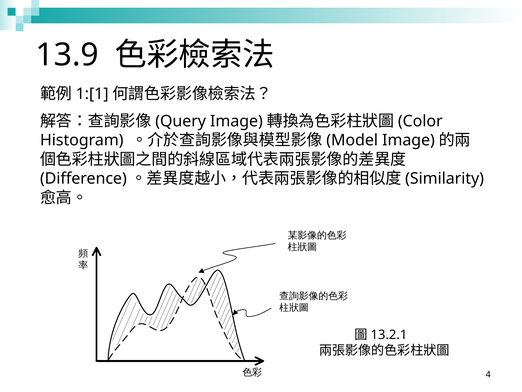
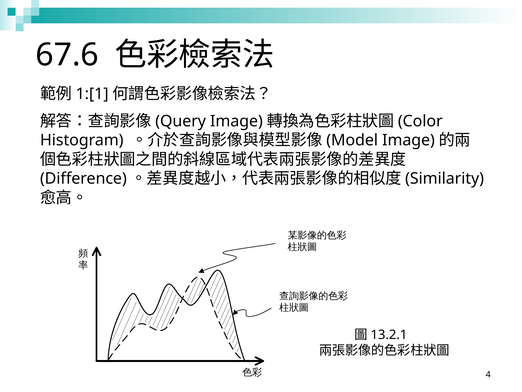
13.9: 13.9 -> 67.6
